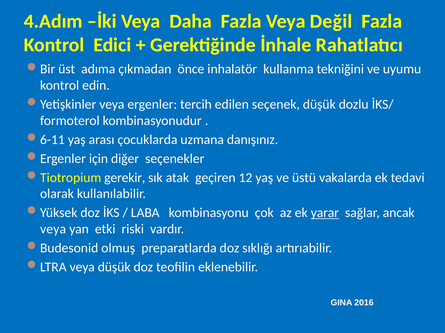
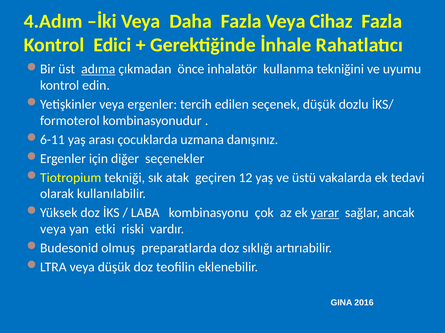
Değil: Değil -> Cihaz
adıma underline: none -> present
gerekir: gerekir -> tekniği
